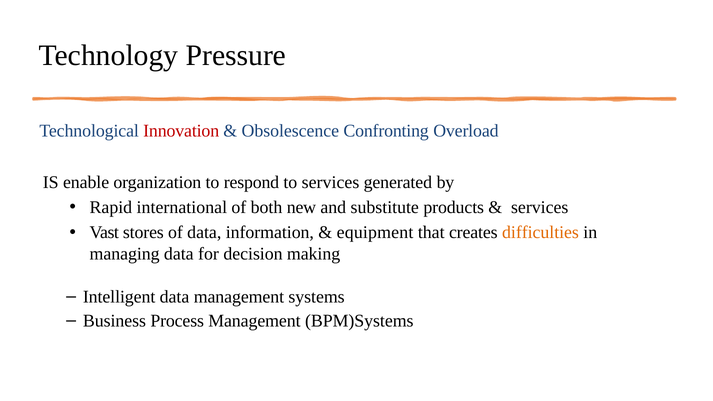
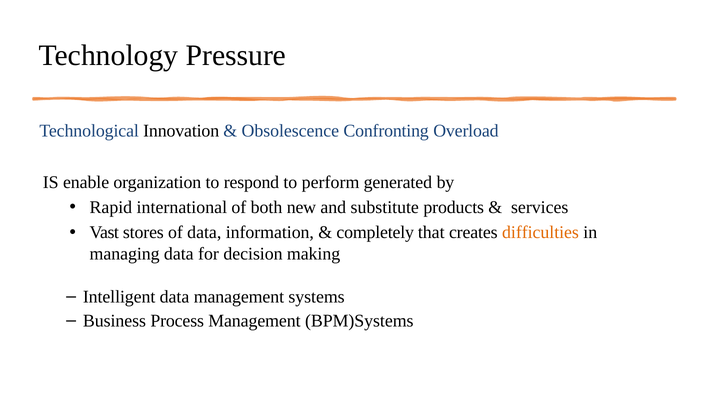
Innovation colour: red -> black
to services: services -> perform
equipment: equipment -> completely
